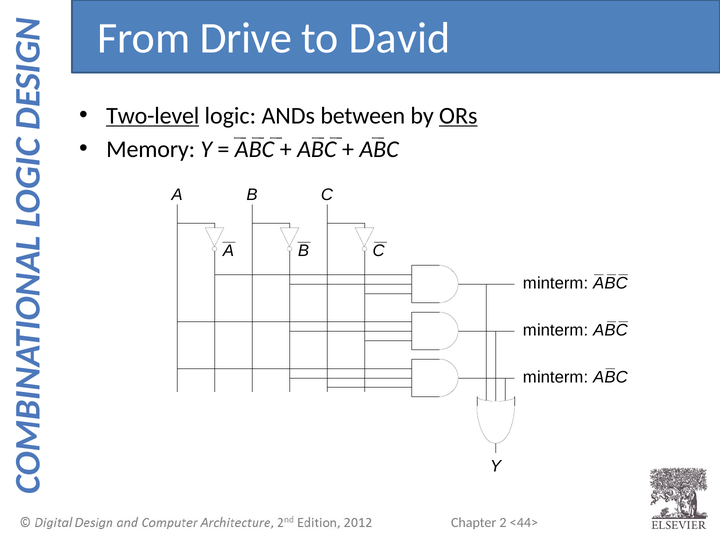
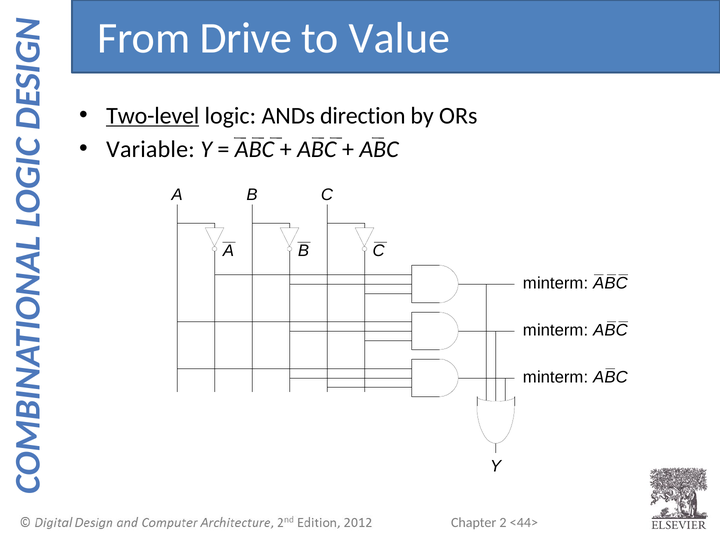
David: David -> Value
between: between -> direction
ORs underline: present -> none
Memory: Memory -> Variable
